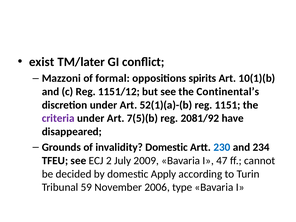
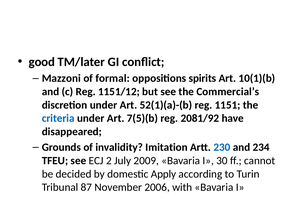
exist: exist -> good
Continental’s: Continental’s -> Commercial’s
criteria colour: purple -> blue
invalidity Domestic: Domestic -> Imitation
47: 47 -> 30
59: 59 -> 87
type: type -> with
